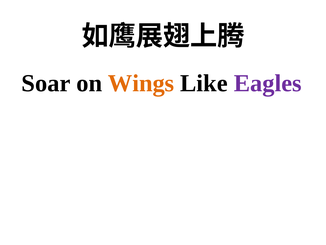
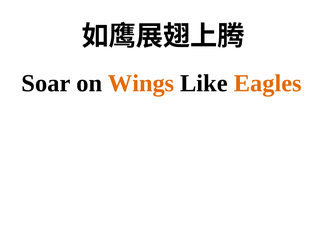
Eagles colour: purple -> orange
